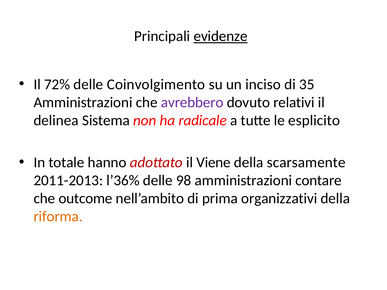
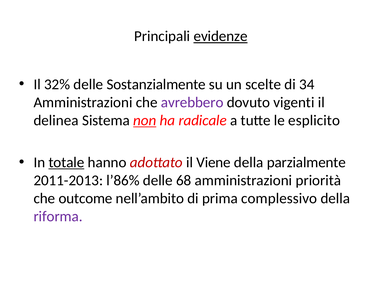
72%: 72% -> 32%
Coinvolgimento: Coinvolgimento -> Sostanzialmente
inciso: inciso -> scelte
35: 35 -> 34
relativi: relativi -> vigenti
non underline: none -> present
totale underline: none -> present
scarsamente: scarsamente -> parzialmente
l’36%: l’36% -> l’86%
98: 98 -> 68
contare: contare -> priorità
organizzativi: organizzativi -> complessivo
riforma colour: orange -> purple
